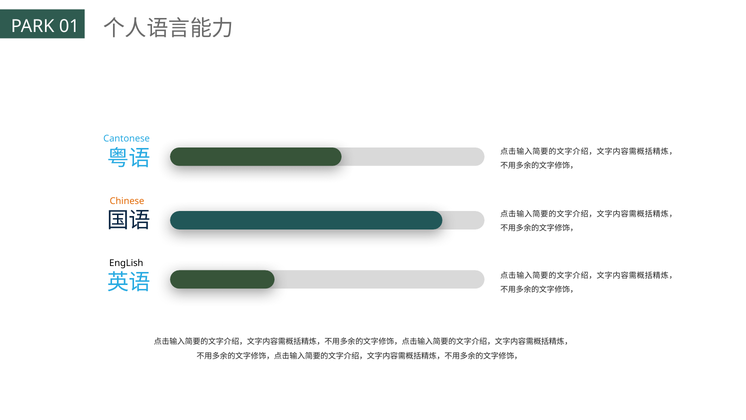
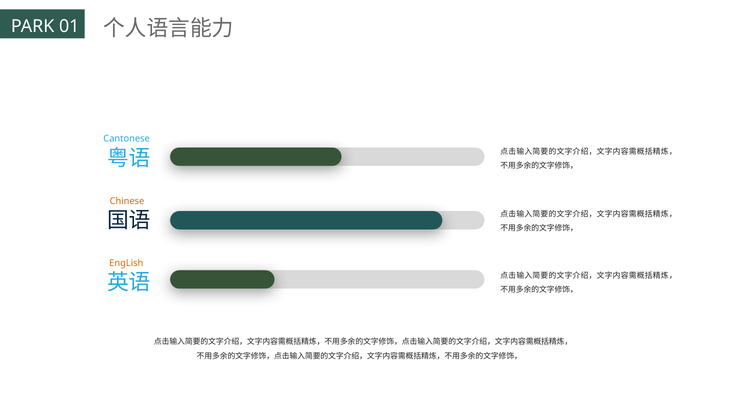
EngLish colour: black -> orange
